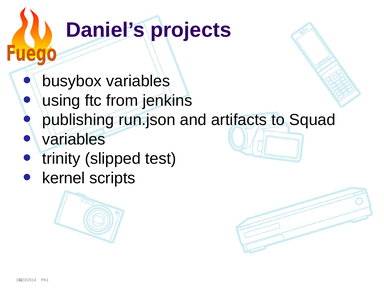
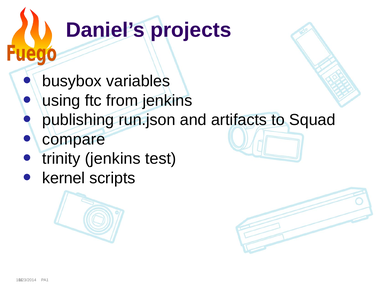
variables at (74, 139): variables -> compare
trinity slipped: slipped -> jenkins
